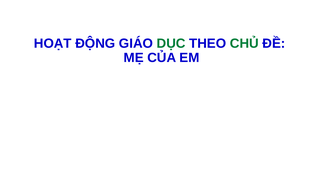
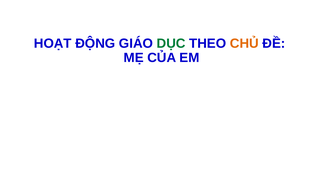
CHỦ colour: green -> orange
